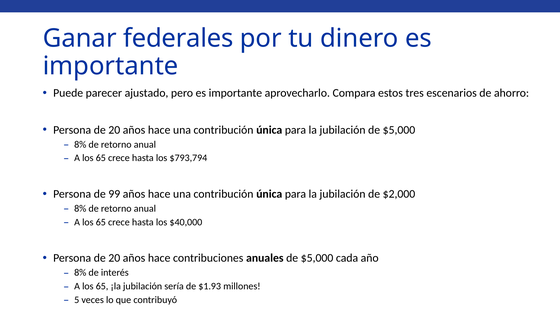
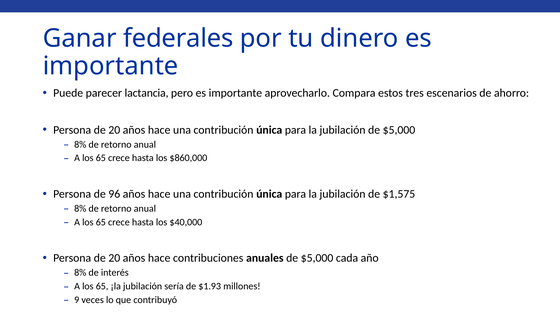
ajustado: ajustado -> lactancia
$793,794: $793,794 -> $860,000
99: 99 -> 96
$2,000: $2,000 -> $1,575
5: 5 -> 9
